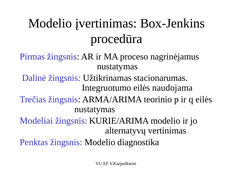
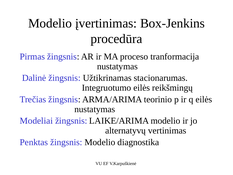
nagrinėjamus: nagrinėjamus -> tranformacija
naudojama: naudojama -> reikšmingų
KURIE/ARIMA: KURIE/ARIMA -> LAIKE/ARIMA
